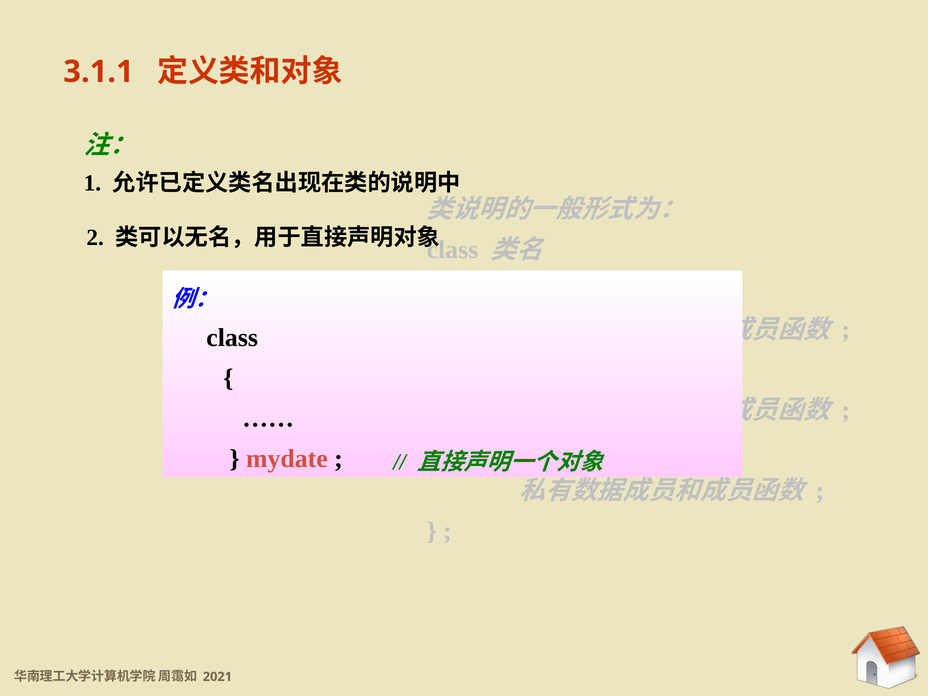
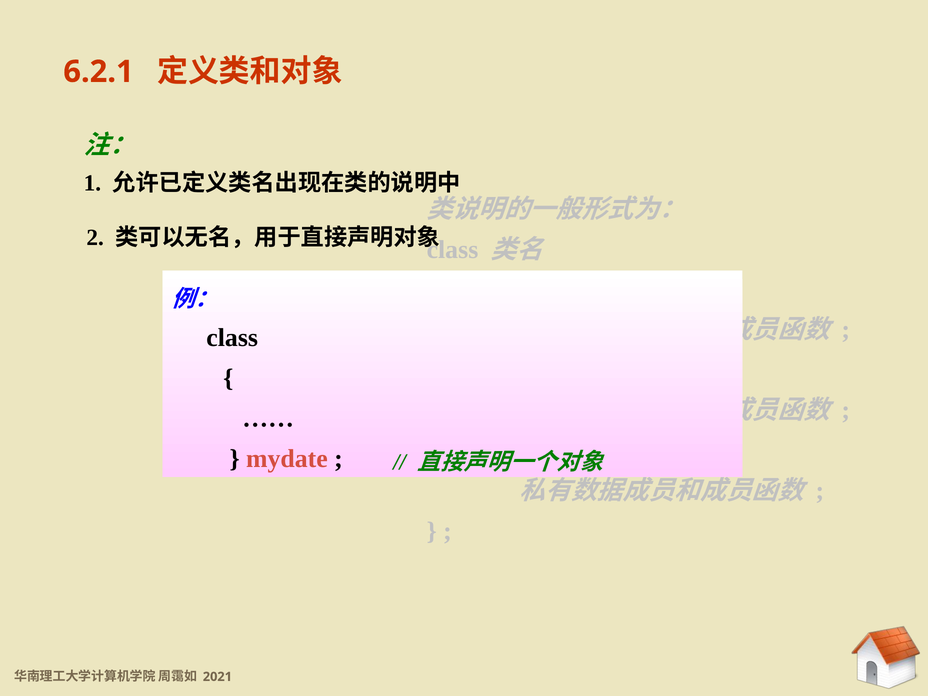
3.1.1: 3.1.1 -> 6.2.1
